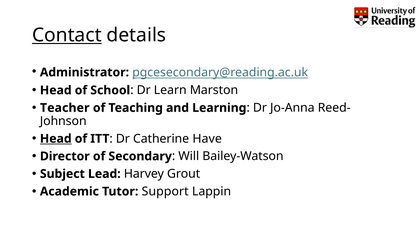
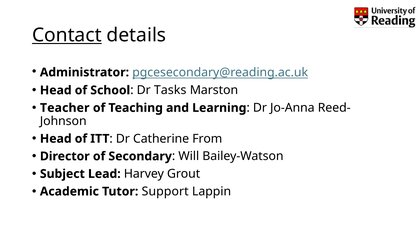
Learn: Learn -> Tasks
Head at (56, 139) underline: present -> none
Have: Have -> From
